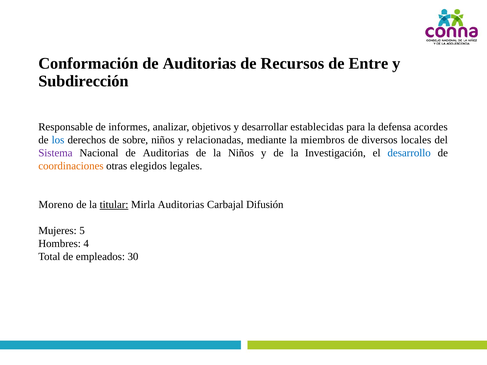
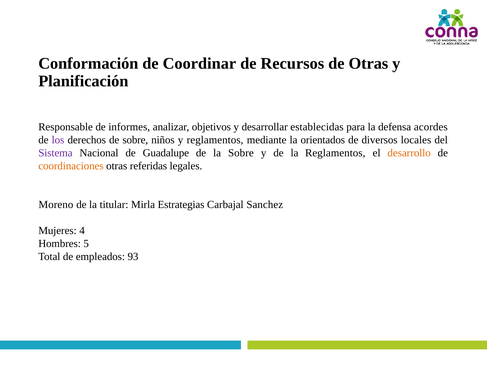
Auditorias at (199, 64): Auditorias -> Coordinar
de Entre: Entre -> Otras
Subdirección: Subdirección -> Planificación
los colour: blue -> purple
y relacionadas: relacionadas -> reglamentos
miembros: miembros -> orientados
Nacional de Auditorias: Auditorias -> Guadalupe
la Niños: Niños -> Sobre
la Investigación: Investigación -> Reglamentos
desarrollo colour: blue -> orange
elegidos: elegidos -> referidas
titular underline: present -> none
Mirla Auditorias: Auditorias -> Estrategias
Difusión: Difusión -> Sanchez
5: 5 -> 4
4: 4 -> 5
30: 30 -> 93
